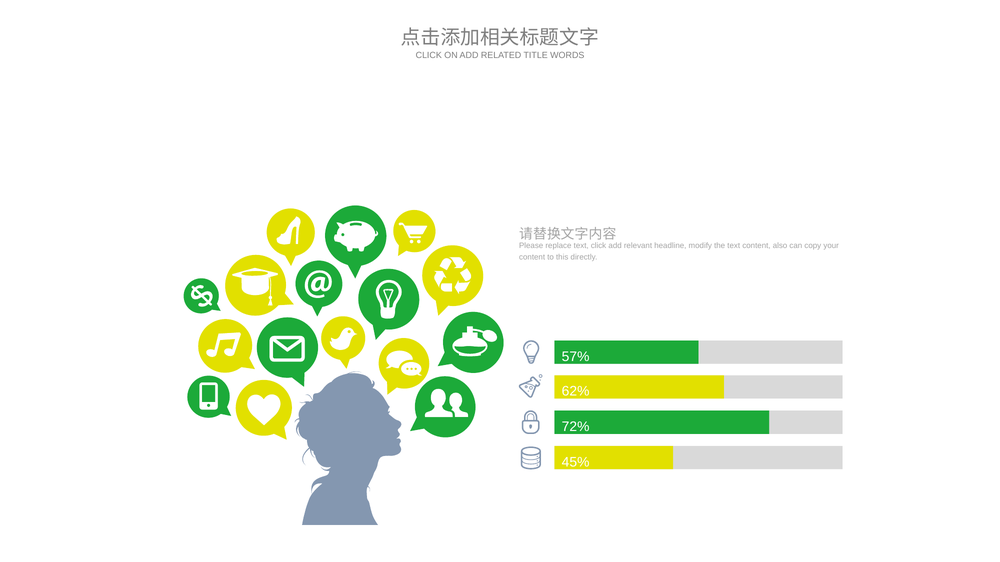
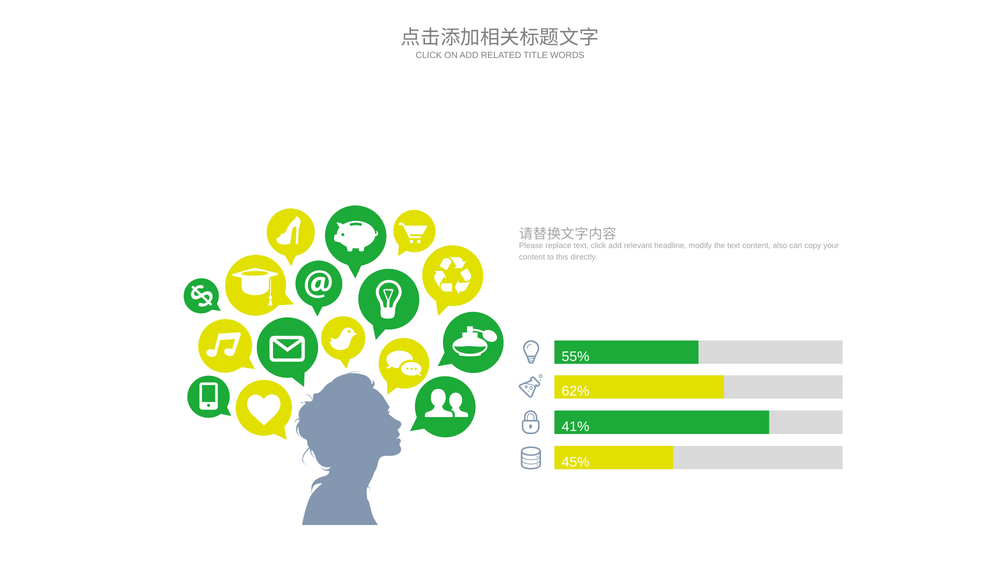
57%: 57% -> 55%
72%: 72% -> 41%
